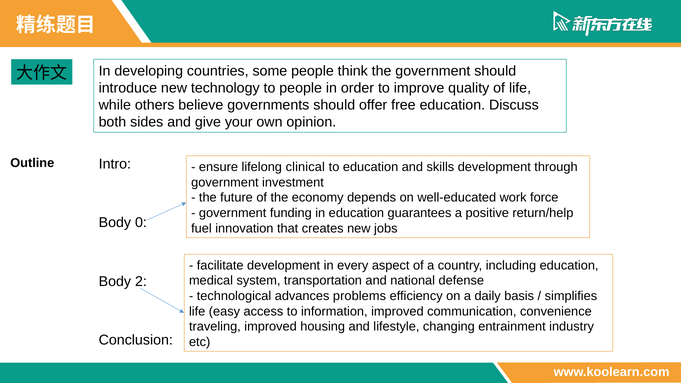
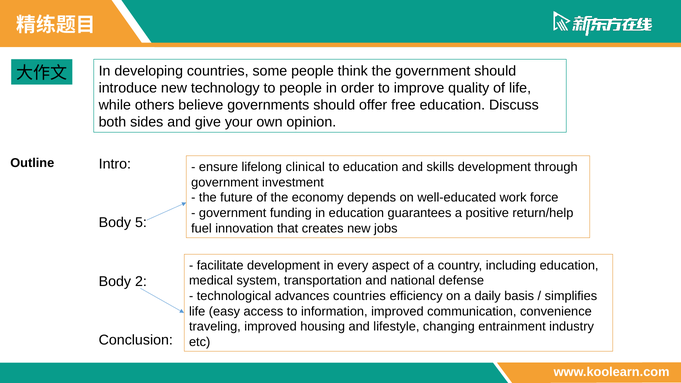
0: 0 -> 5
advances problems: problems -> countries
